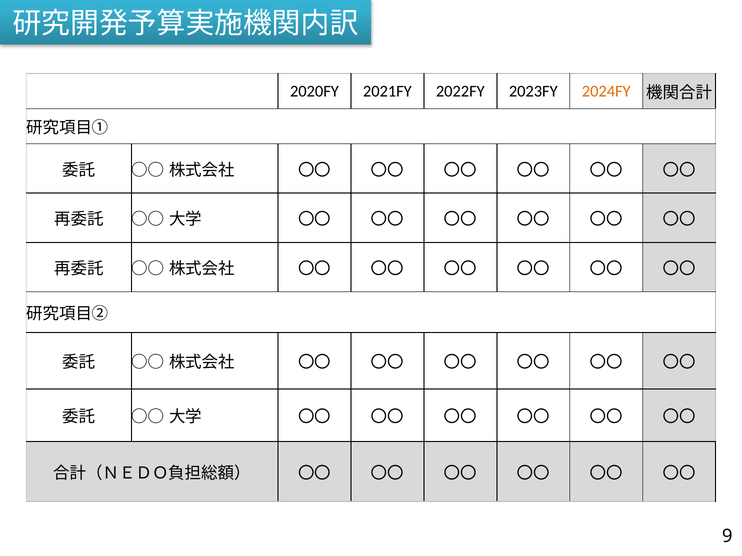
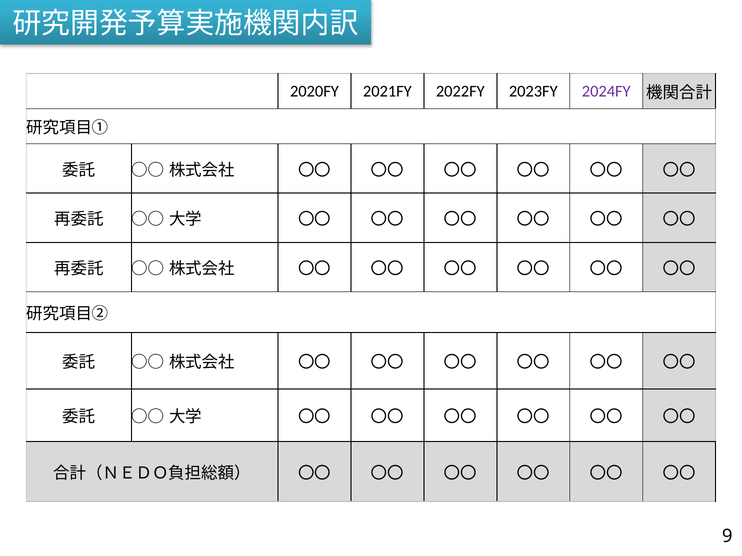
2024FY colour: orange -> purple
